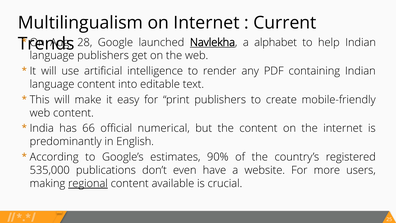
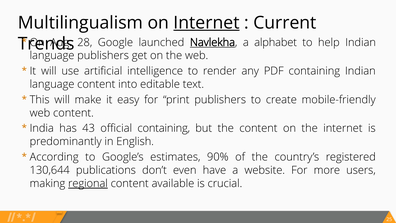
Internet at (207, 23) underline: none -> present
66: 66 -> 43
official numerical: numerical -> containing
535,000: 535,000 -> 130,644
